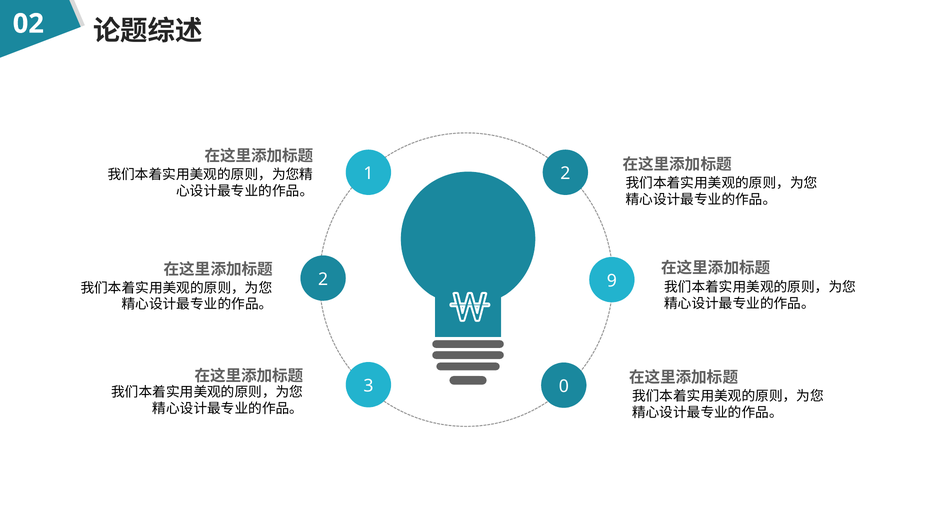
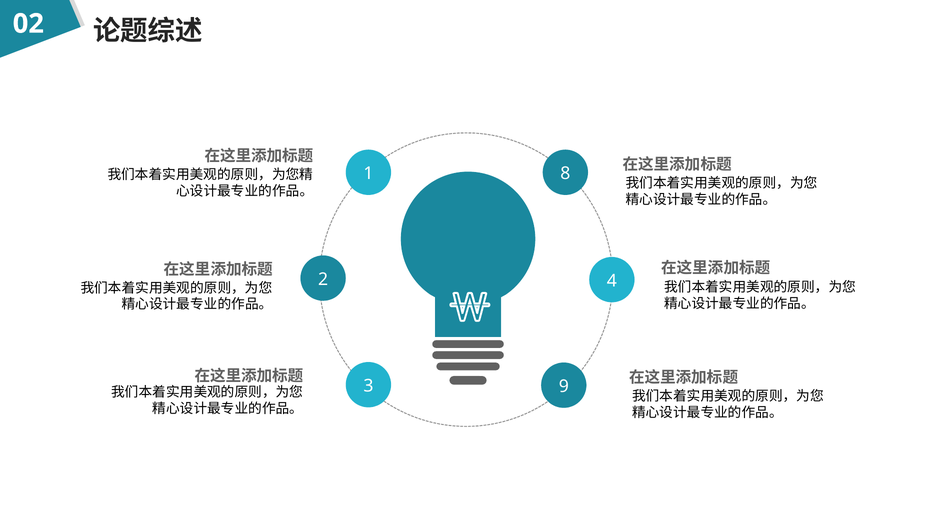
1 2: 2 -> 8
9: 9 -> 4
0: 0 -> 9
